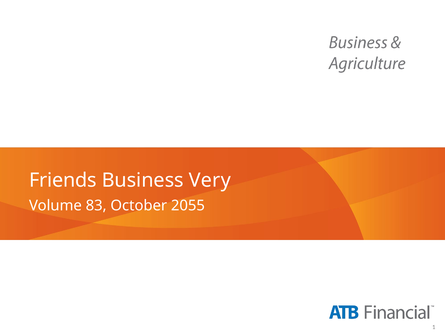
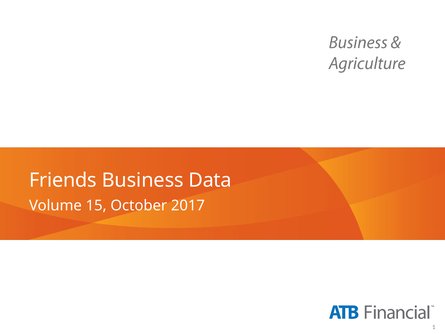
Very: Very -> Data
83: 83 -> 15
2055: 2055 -> 2017
